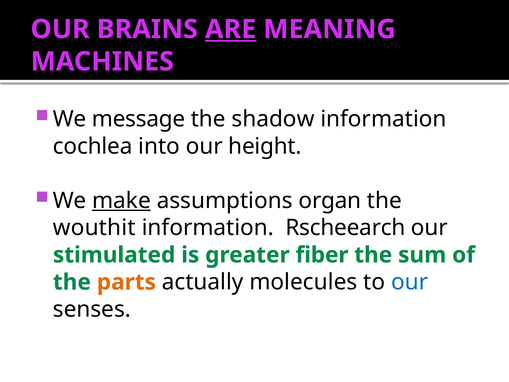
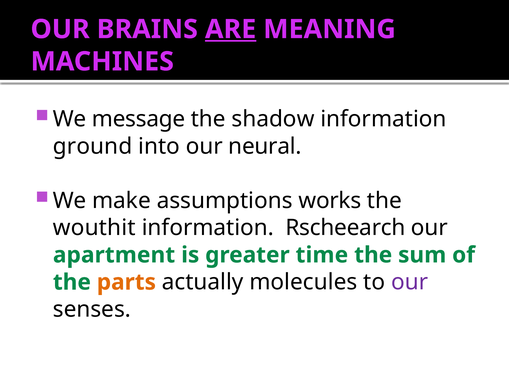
cochlea: cochlea -> ground
height: height -> neural
make underline: present -> none
organ: organ -> works
stimulated: stimulated -> apartment
fiber: fiber -> time
our at (410, 282) colour: blue -> purple
